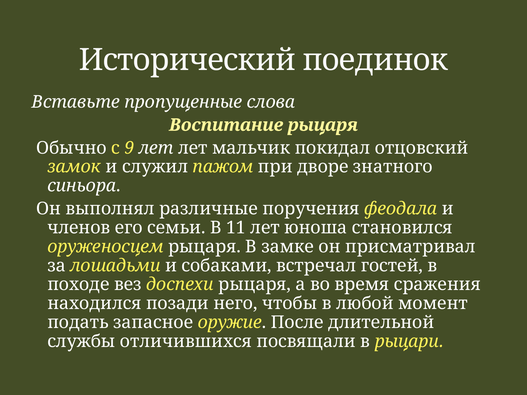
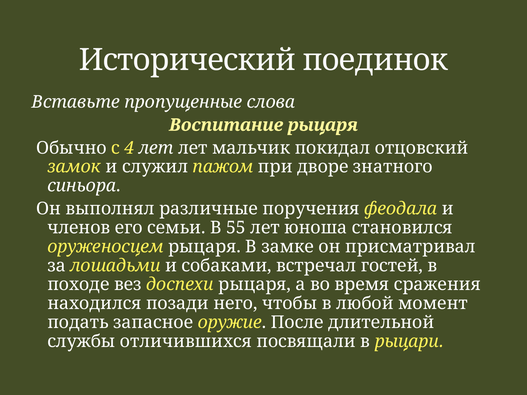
9: 9 -> 4
11: 11 -> 55
